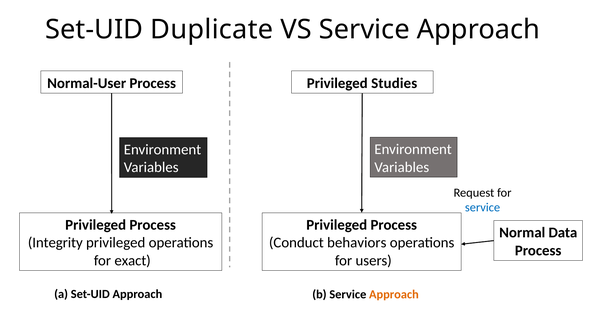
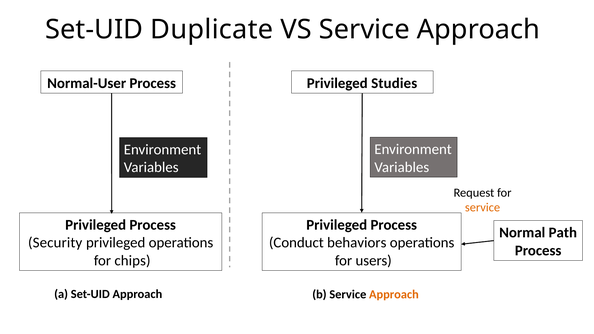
service at (483, 208) colour: blue -> orange
Data: Data -> Path
Integrity: Integrity -> Security
exact: exact -> chips
